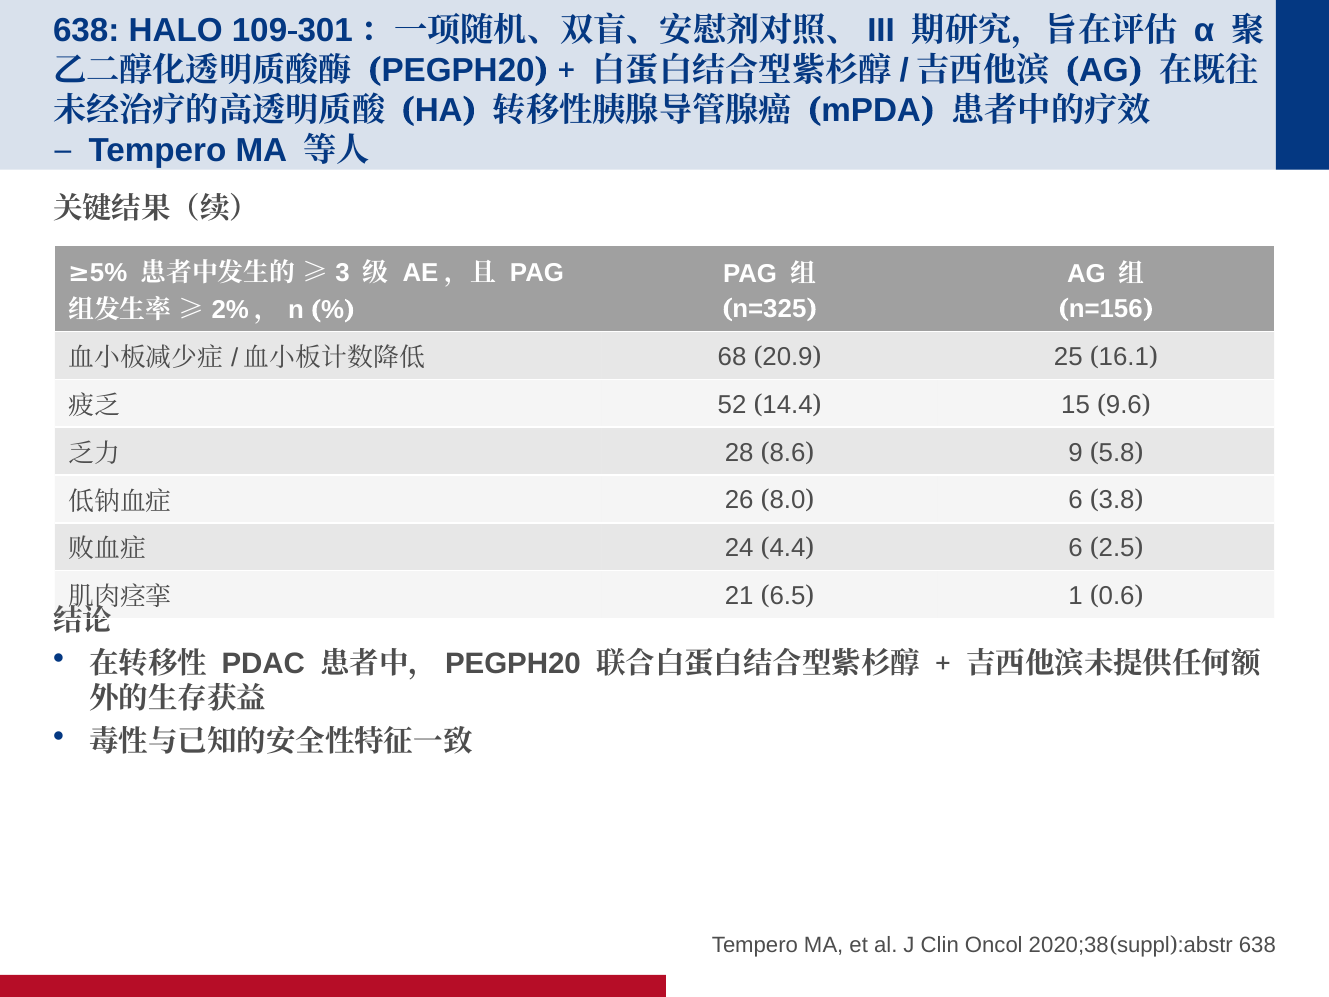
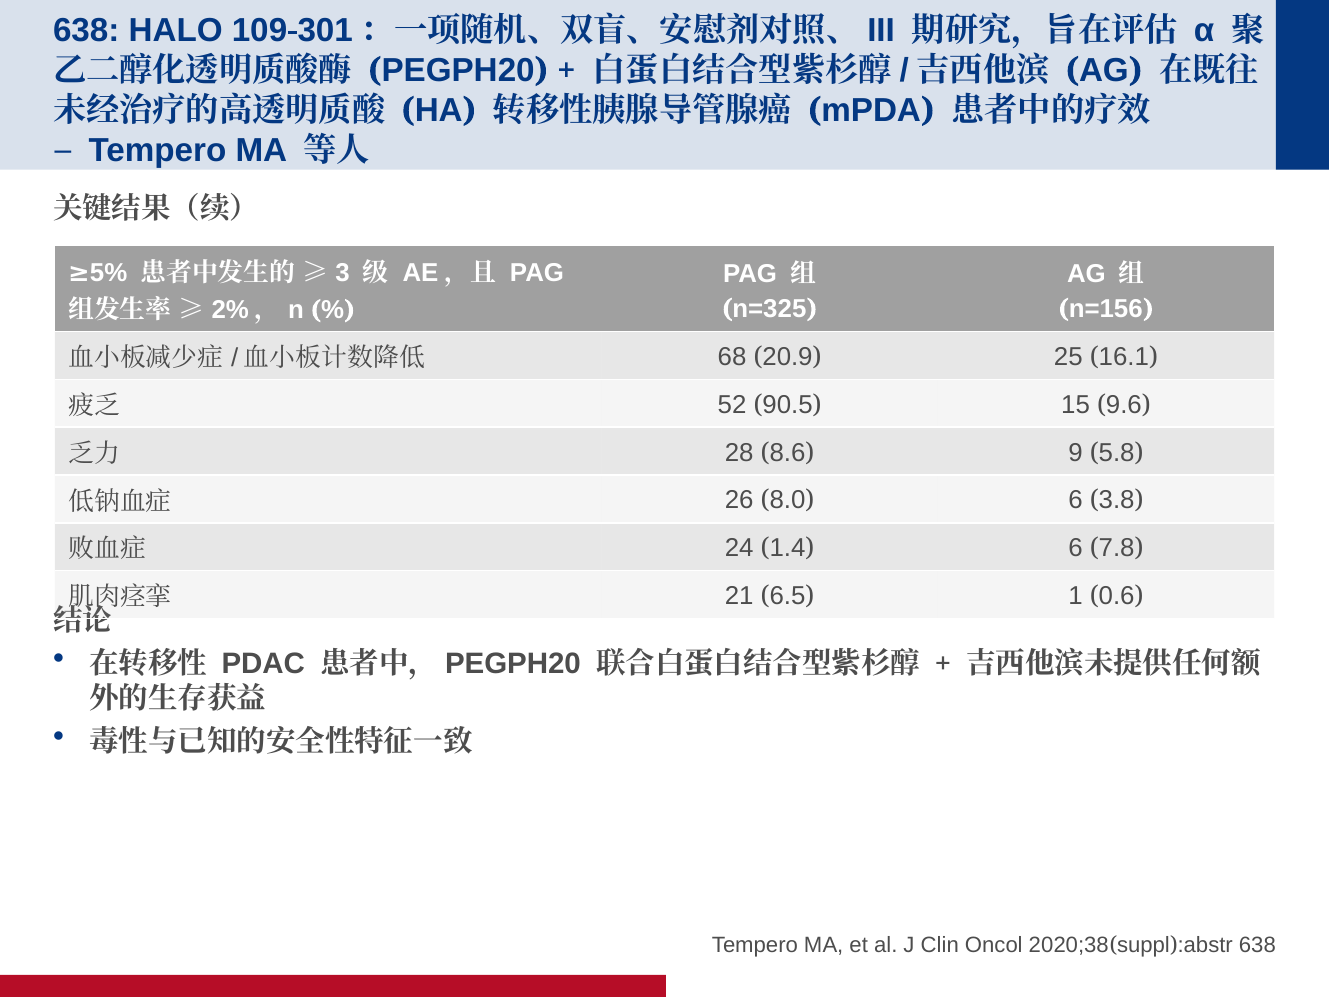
14.4: 14.4 -> 90.5
4.4: 4.4 -> 1.4
2.5: 2.5 -> 7.8
